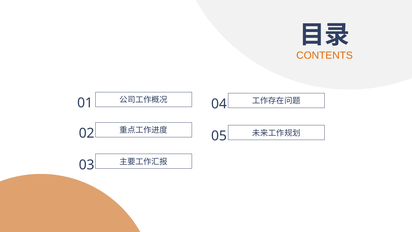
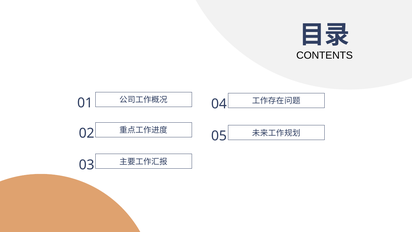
CONTENTS colour: orange -> black
